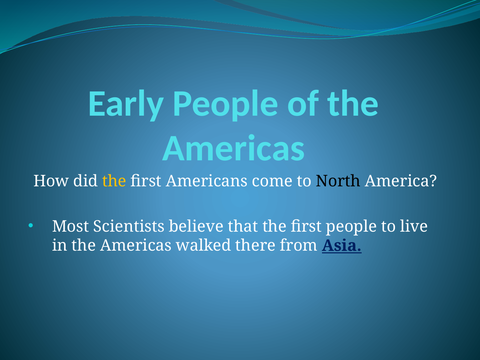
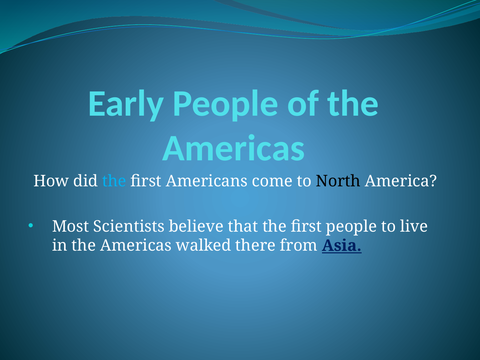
the at (114, 181) colour: yellow -> light blue
